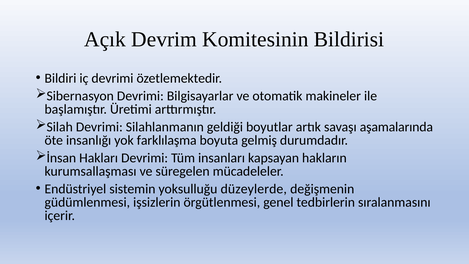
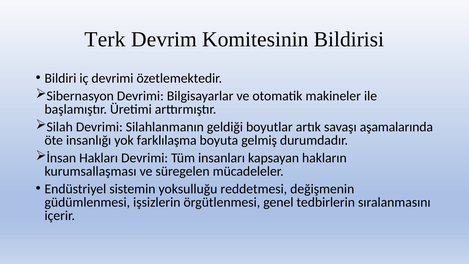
Açık: Açık -> Terk
düzeylerde: düzeylerde -> reddetmesi
